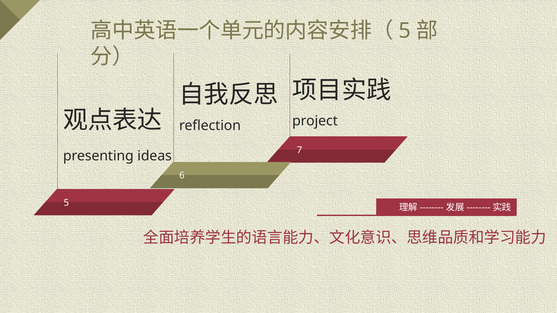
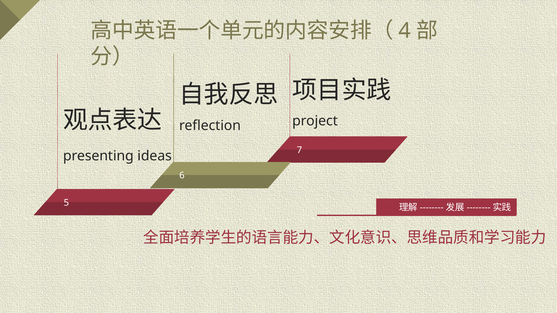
5 at (405, 31): 5 -> 4
